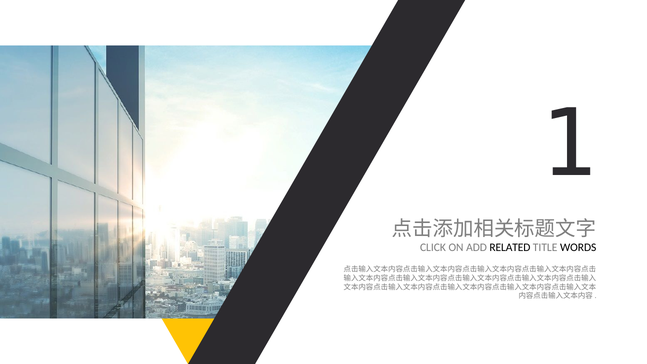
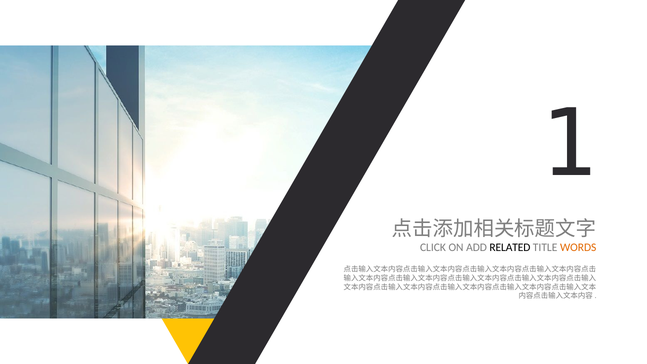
WORDS colour: black -> orange
